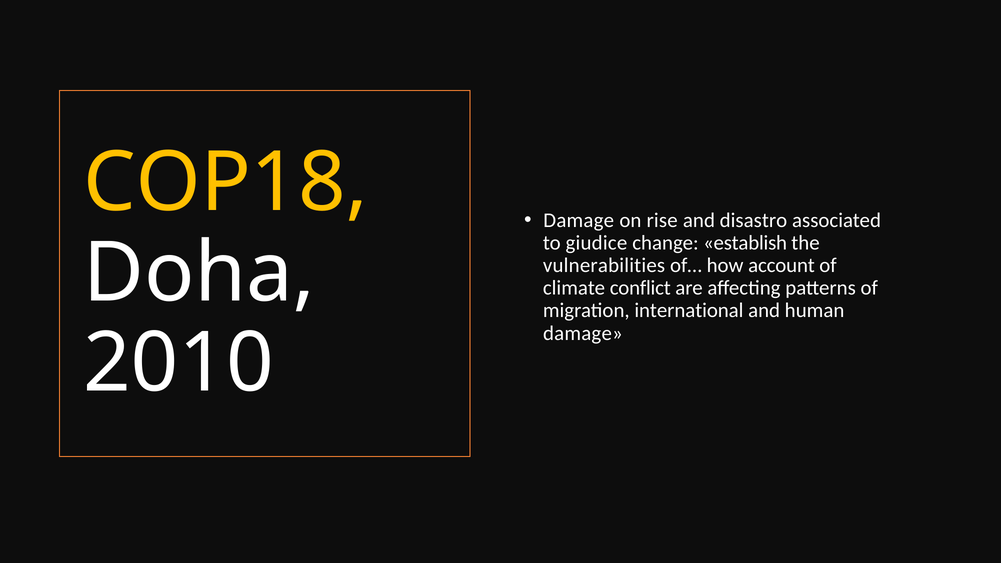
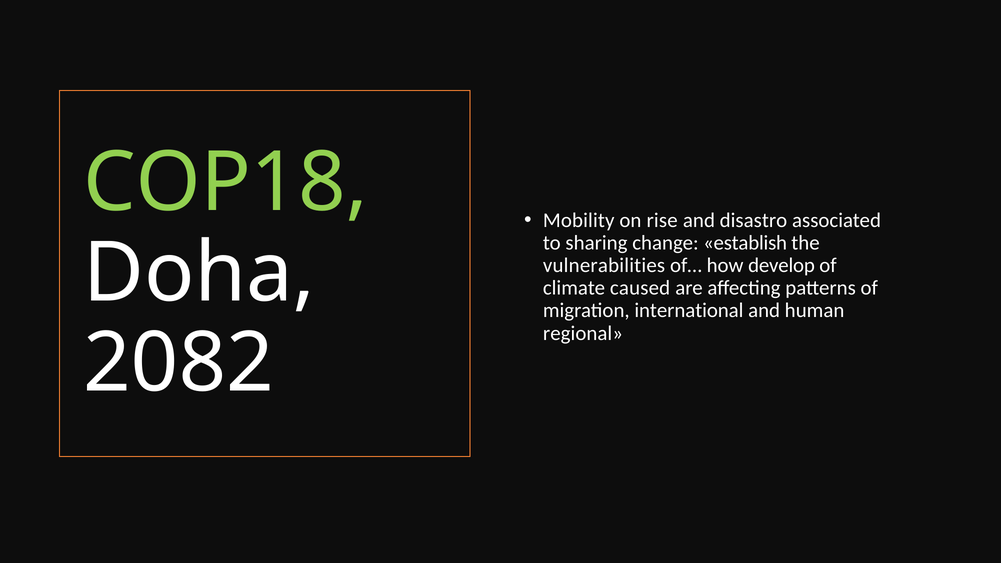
COP18 colour: yellow -> light green
Damage at (579, 220): Damage -> Mobility
giudice: giudice -> sharing
account: account -> develop
conflict: conflict -> caused
damage at (583, 333): damage -> regional
2010: 2010 -> 2082
